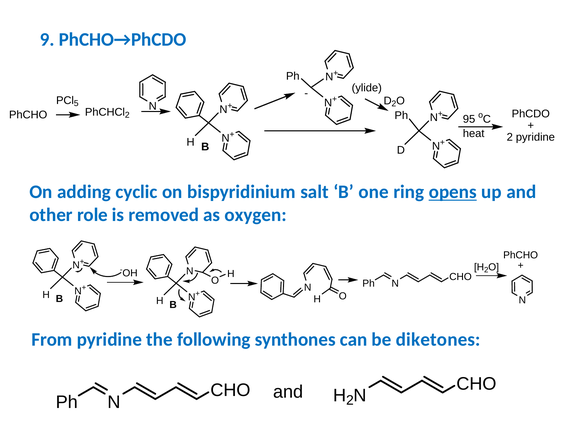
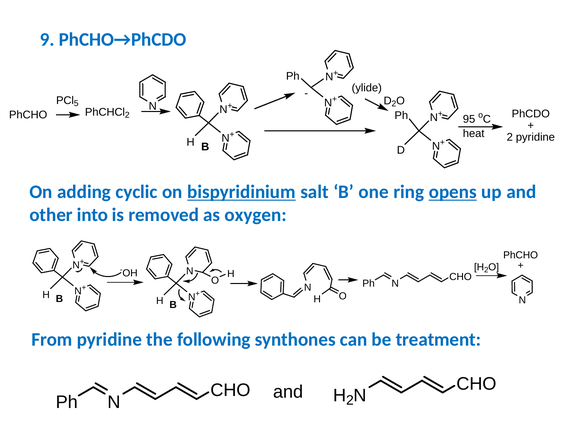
bispyridinium underline: none -> present
role: role -> into
diketones: diketones -> treatment
